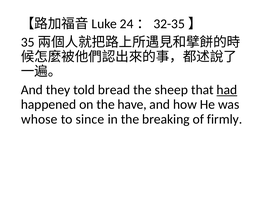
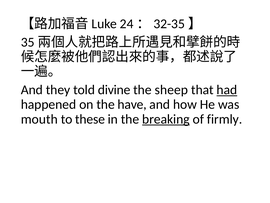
bread: bread -> divine
whose: whose -> mouth
since: since -> these
breaking underline: none -> present
